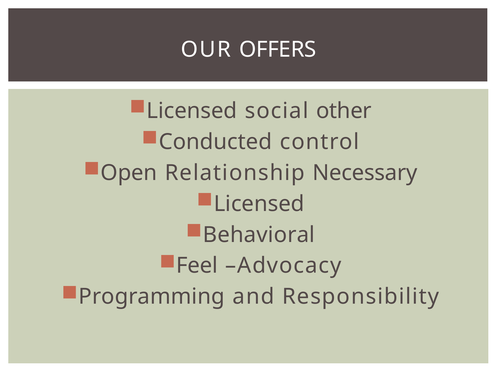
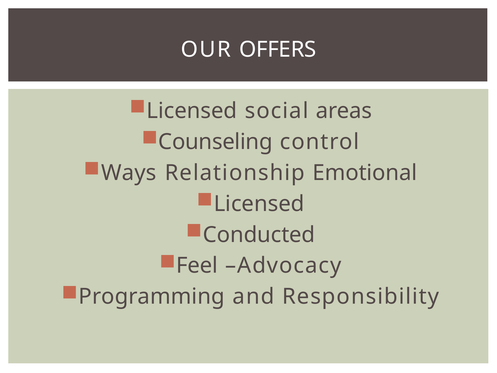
other: other -> areas
Conducted: Conducted -> Counseling
Open: Open -> Ways
Necessary: Necessary -> Emotional
Behavioral: Behavioral -> Conducted
